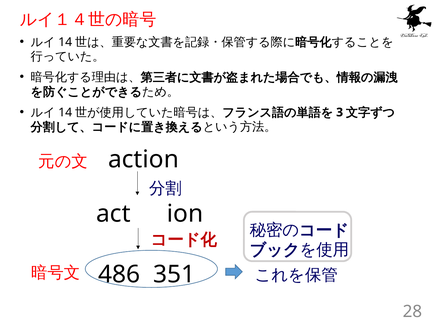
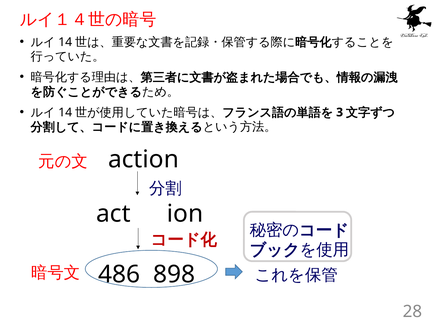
351: 351 -> 898
